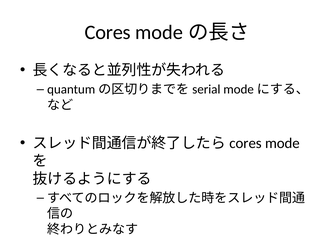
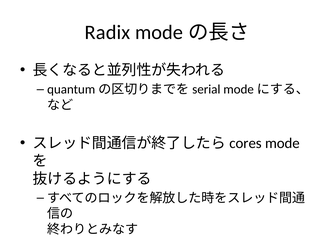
Cores at (108, 32): Cores -> Radix
